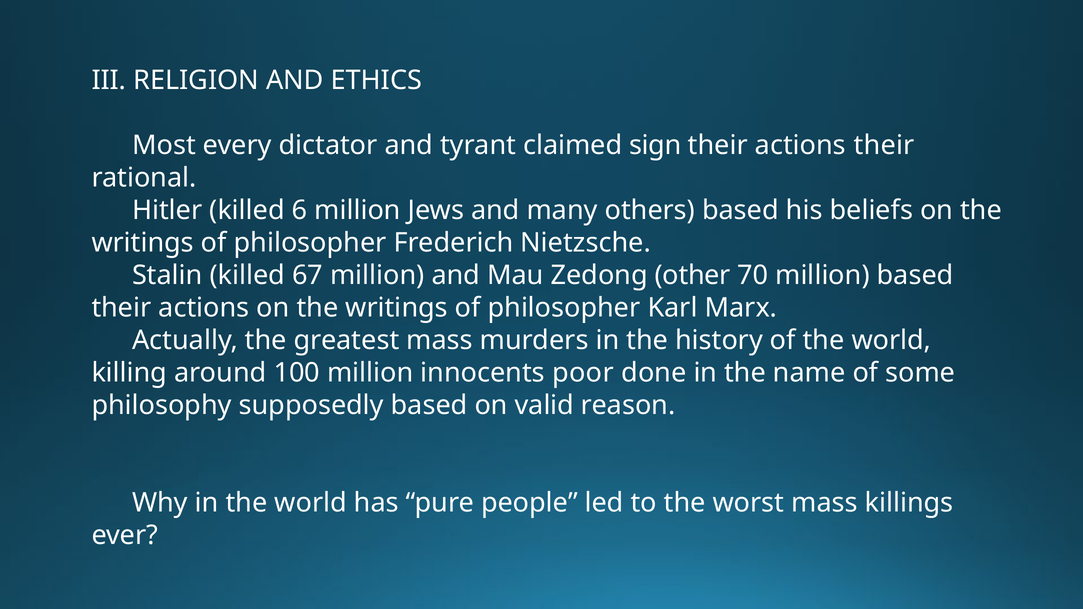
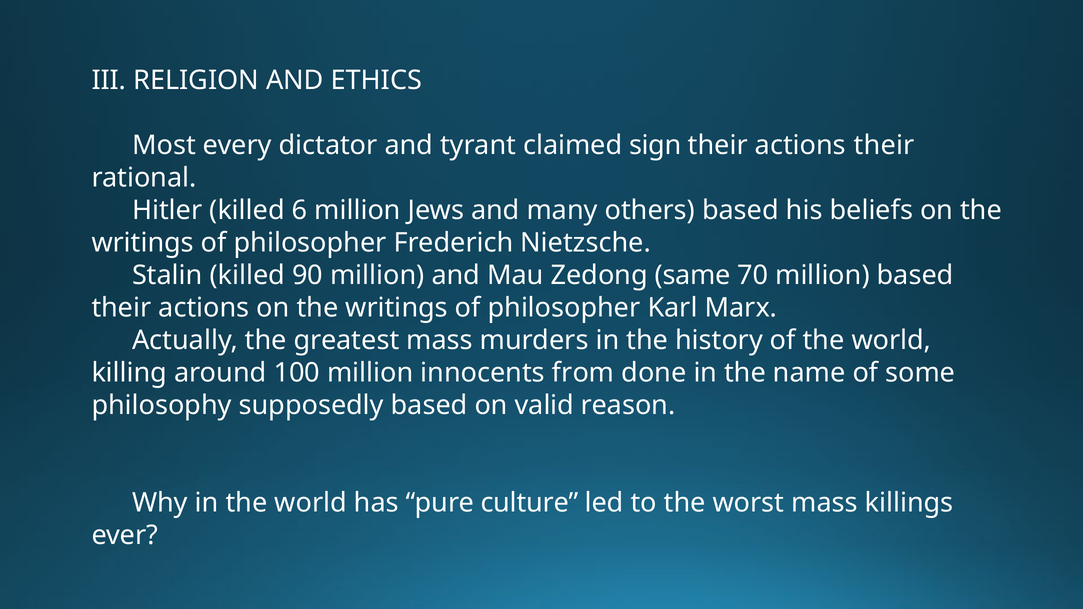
67: 67 -> 90
other: other -> same
poor: poor -> from
people: people -> culture
